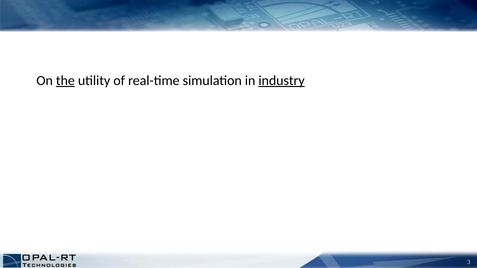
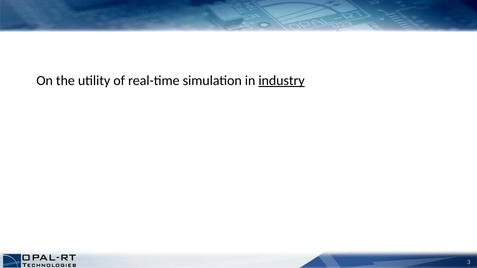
the underline: present -> none
